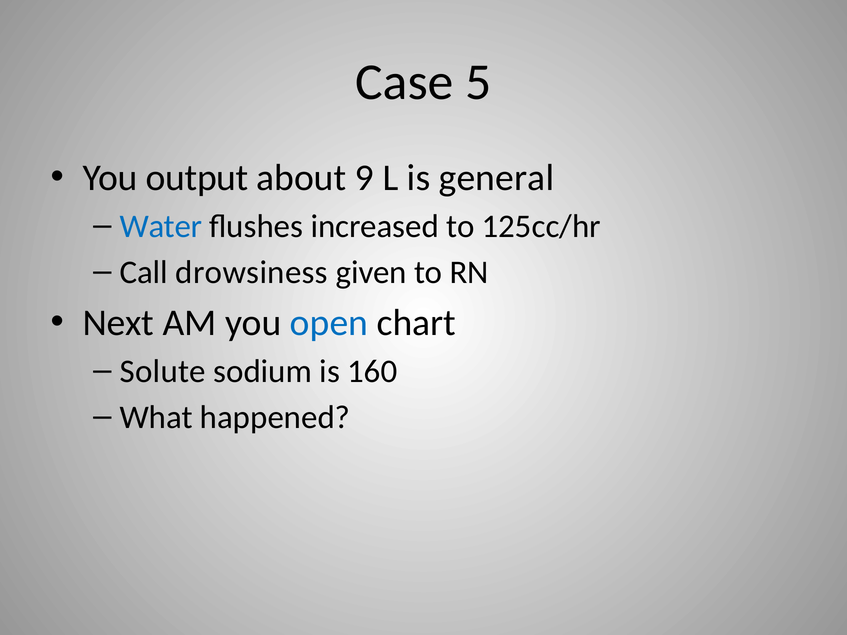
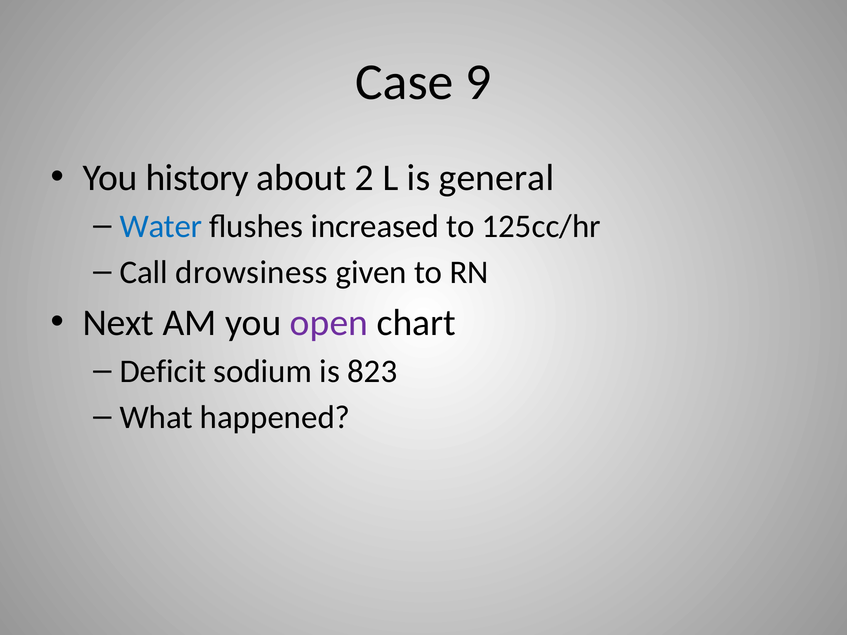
5: 5 -> 9
output: output -> history
9: 9 -> 2
open colour: blue -> purple
Solute: Solute -> Deficit
160: 160 -> 823
